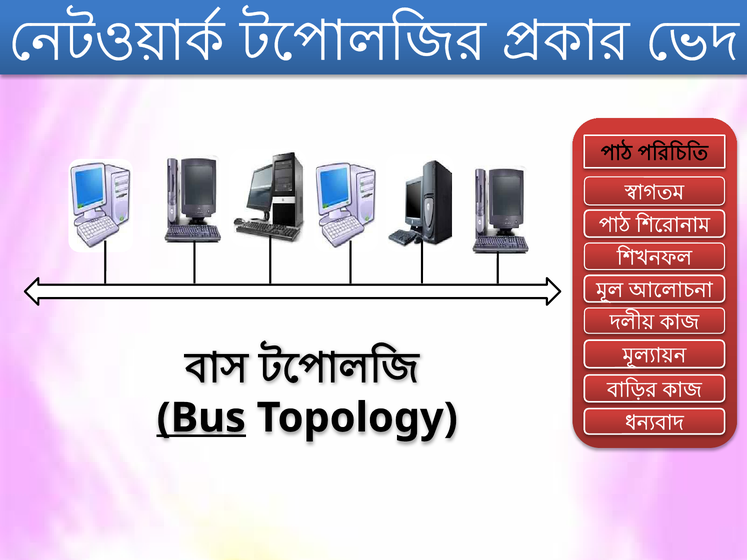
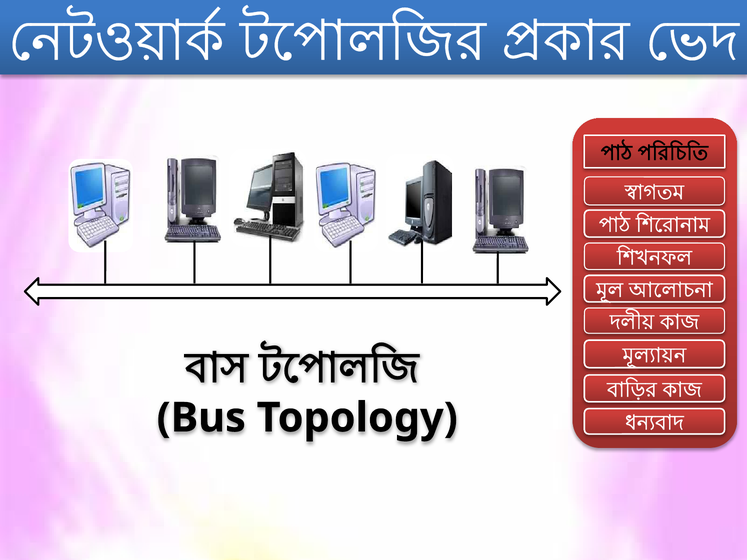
Bus underline: present -> none
